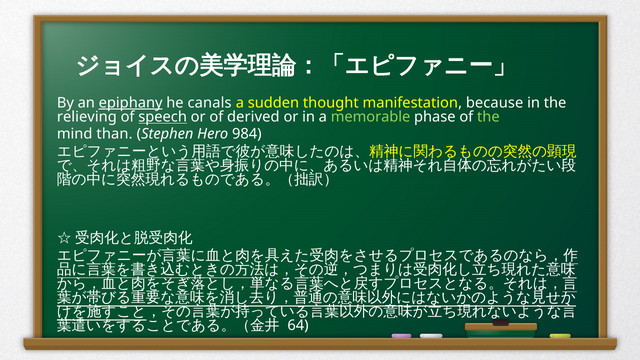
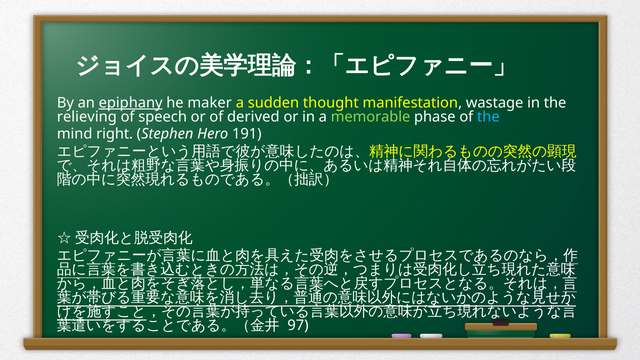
canals: canals -> maker
because: because -> wastage
speech underline: present -> none
the at (488, 117) colour: light green -> light blue
than: than -> right
984: 984 -> 191
64: 64 -> 97
